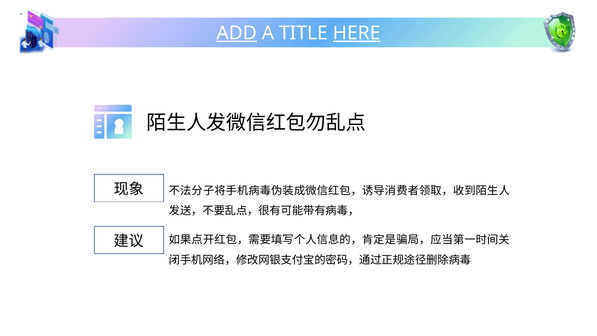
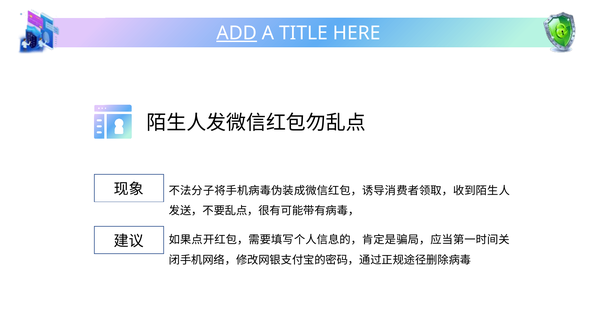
HERE underline: present -> none
